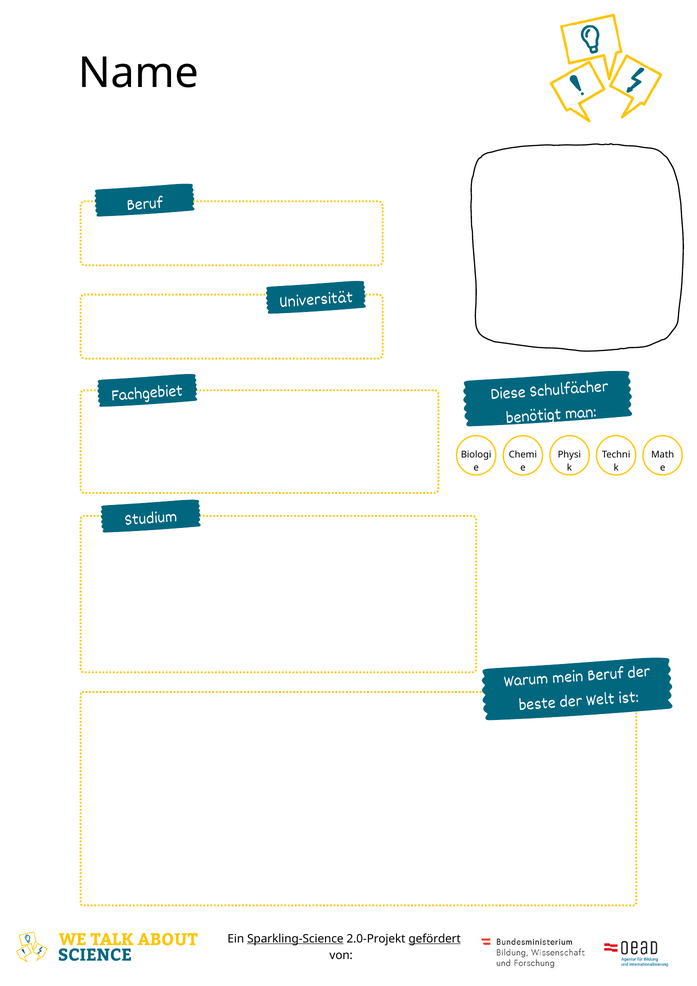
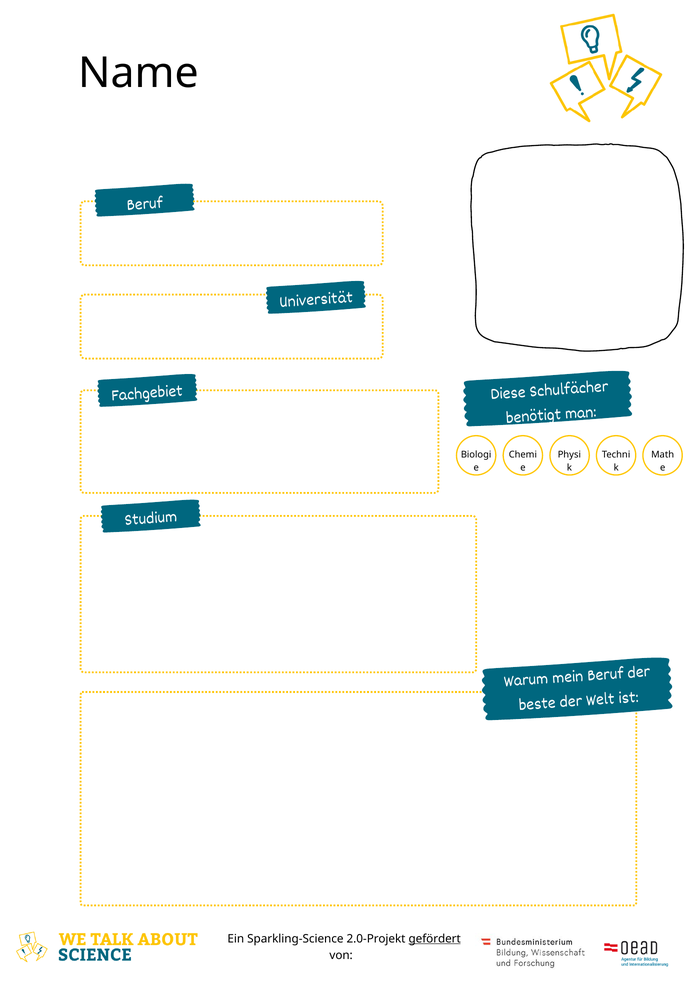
Sparkling-Science underline: present -> none
